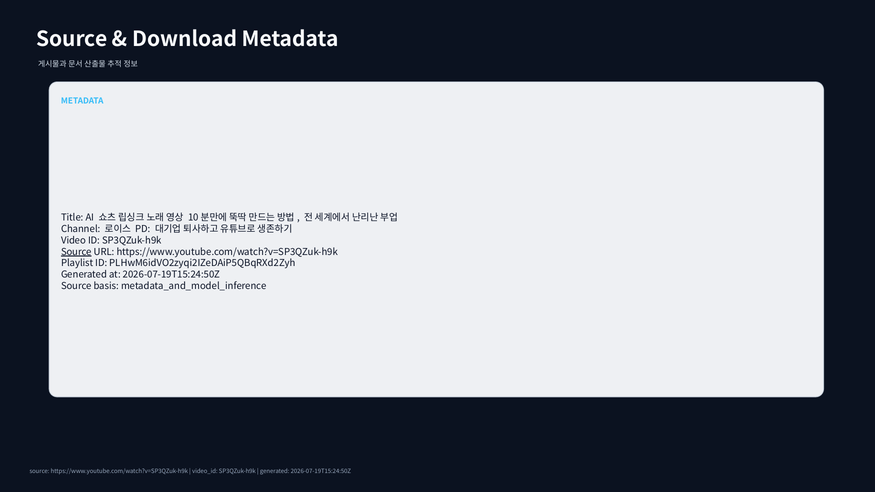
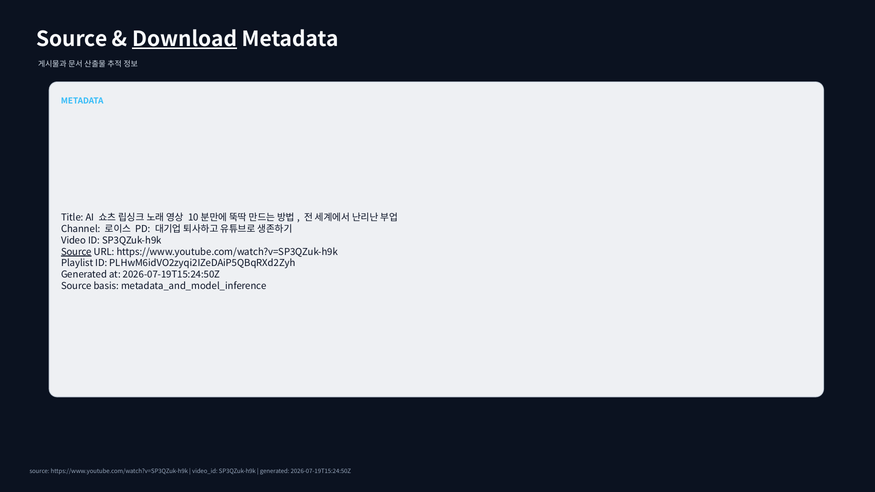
Download underline: none -> present
